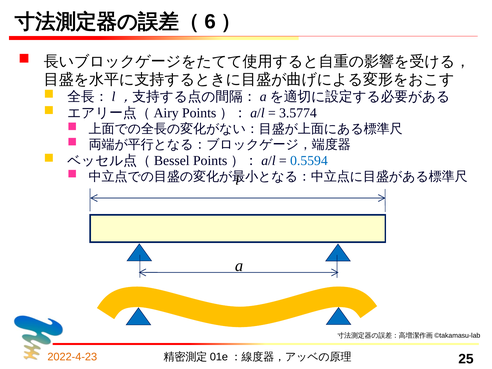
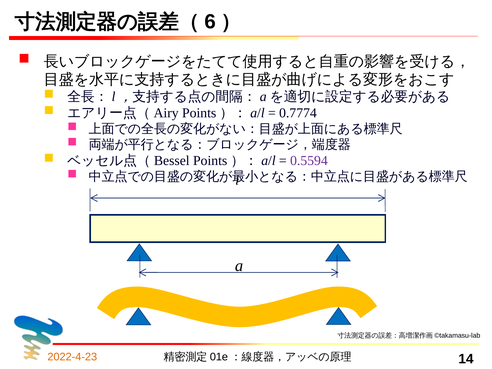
3.5774: 3.5774 -> 0.7774
0.5594 colour: blue -> purple
25: 25 -> 14
